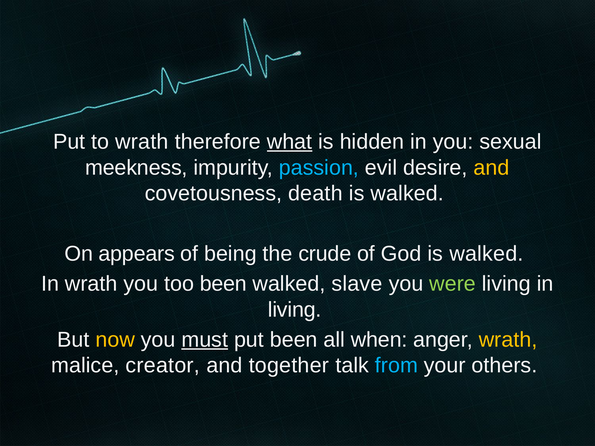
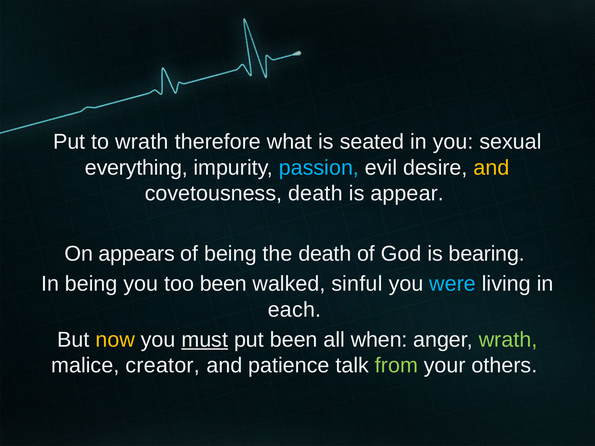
what underline: present -> none
hidden: hidden -> seated
meekness: meekness -> everything
walked at (407, 194): walked -> appear
the crude: crude -> death
God is walked: walked -> bearing
In wrath: wrath -> being
slave: slave -> sinful
were colour: light green -> light blue
living at (295, 310): living -> each
wrath at (508, 340) colour: yellow -> light green
together: together -> patience
from colour: light blue -> light green
